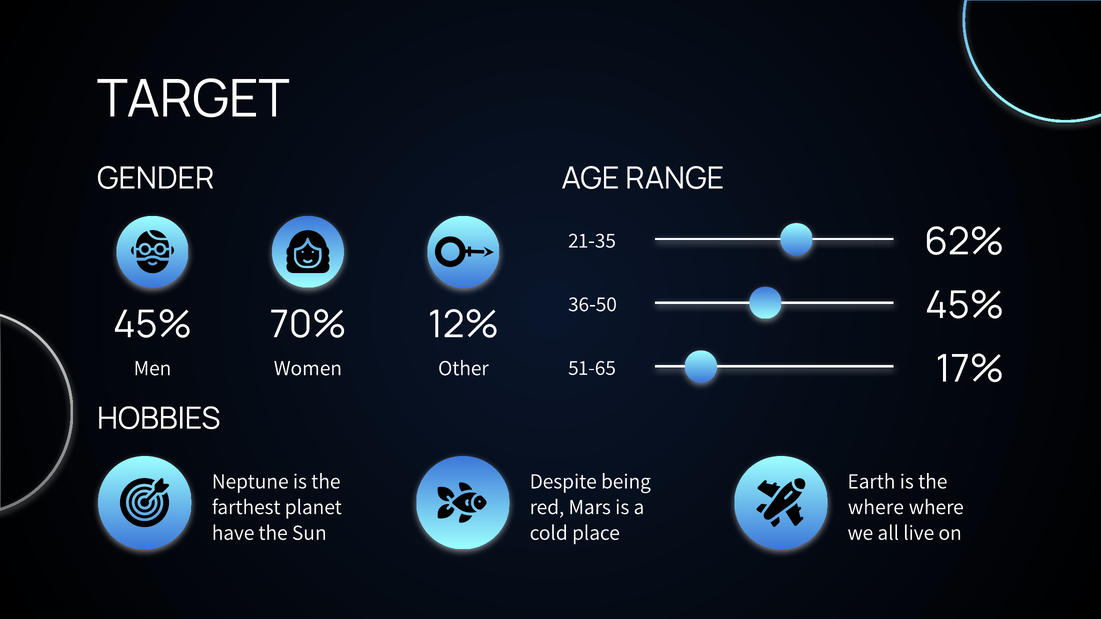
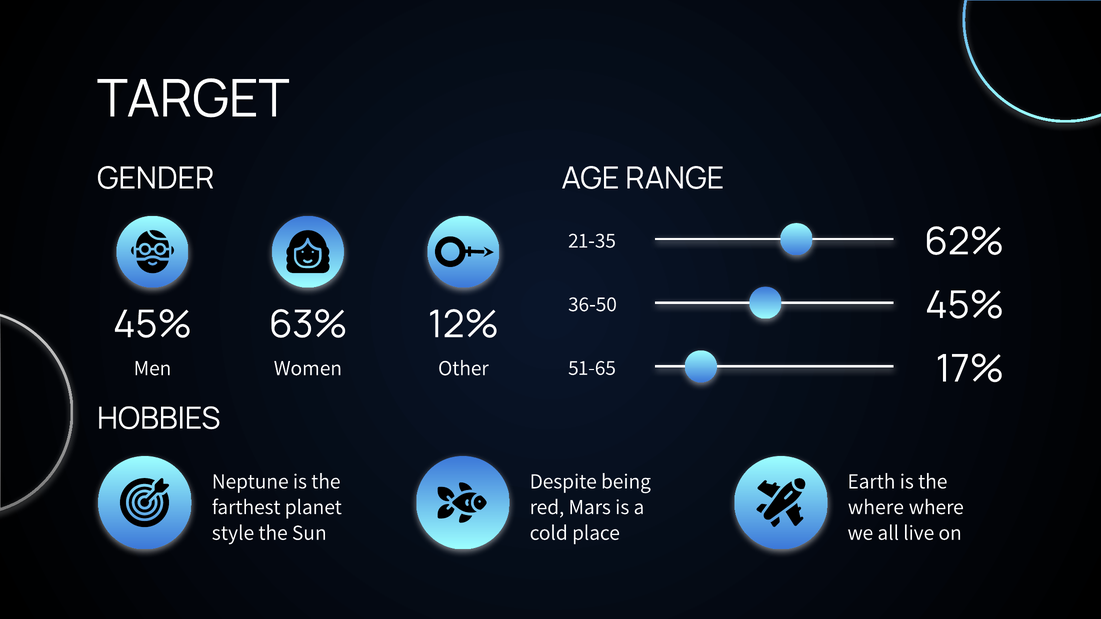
70%: 70% -> 63%
have: have -> style
